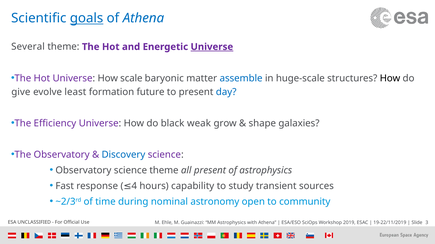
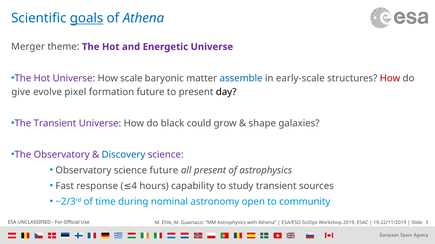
Several: Several -> Merger
Universe at (212, 47) underline: present -> none
huge-scale: huge-scale -> early-scale
How at (390, 78) colour: black -> red
least: least -> pixel
day colour: blue -> black
The Efficiency: Efficiency -> Transient
weak: weak -> could
science theme: theme -> future
